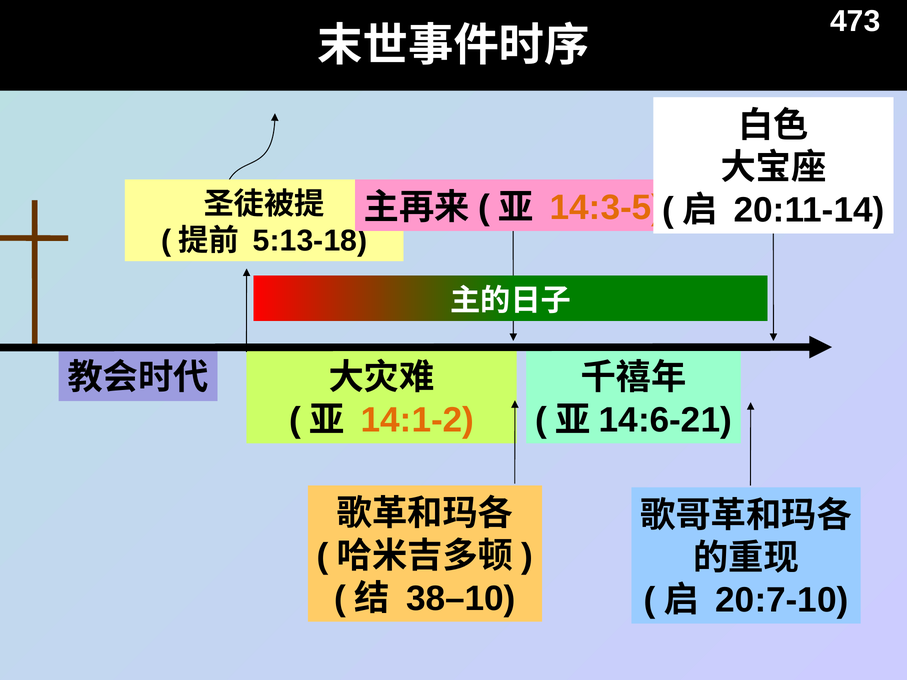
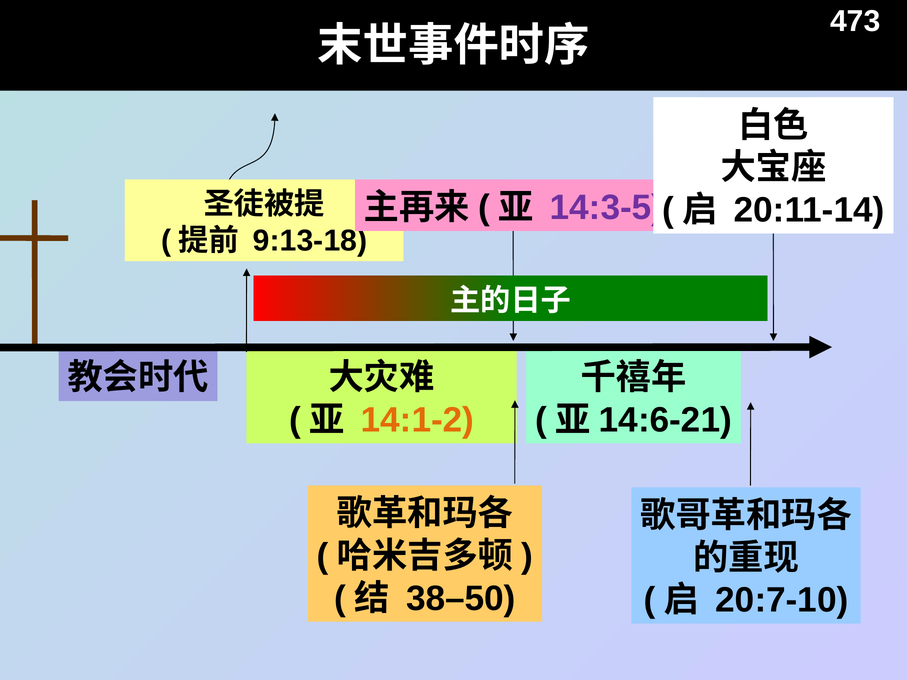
14:3-5 colour: orange -> purple
5:13-18: 5:13-18 -> 9:13-18
38–10: 38–10 -> 38–50
